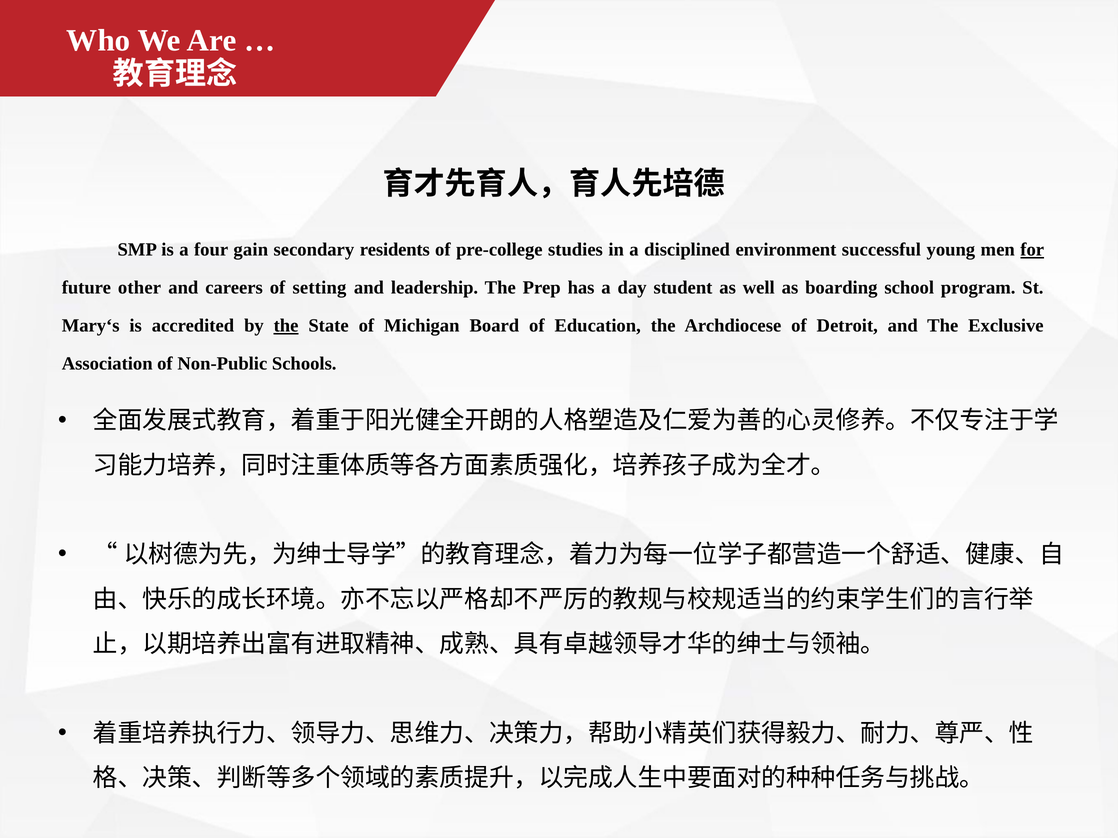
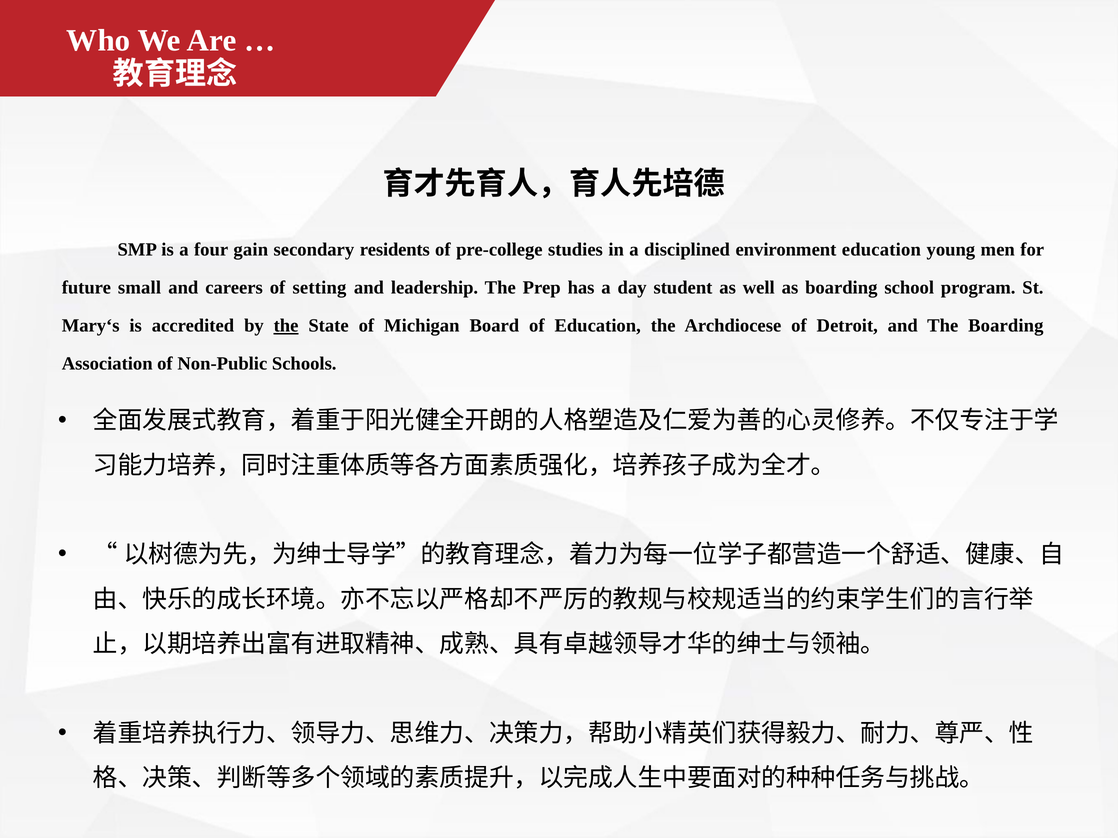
environment successful: successful -> education
for underline: present -> none
other: other -> small
The Exclusive: Exclusive -> Boarding
